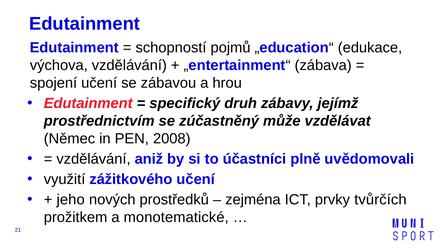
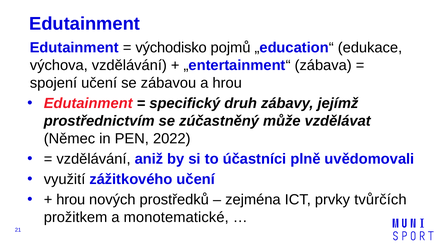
schopností: schopností -> východisko
2008: 2008 -> 2022
jeho at (71, 199): jeho -> hrou
